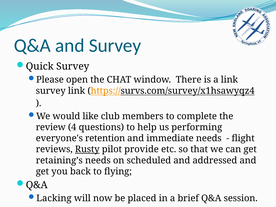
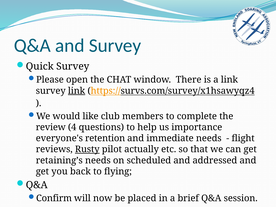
link at (77, 91) underline: none -> present
performing: performing -> importance
provide: provide -> actually
Lacking: Lacking -> Confirm
